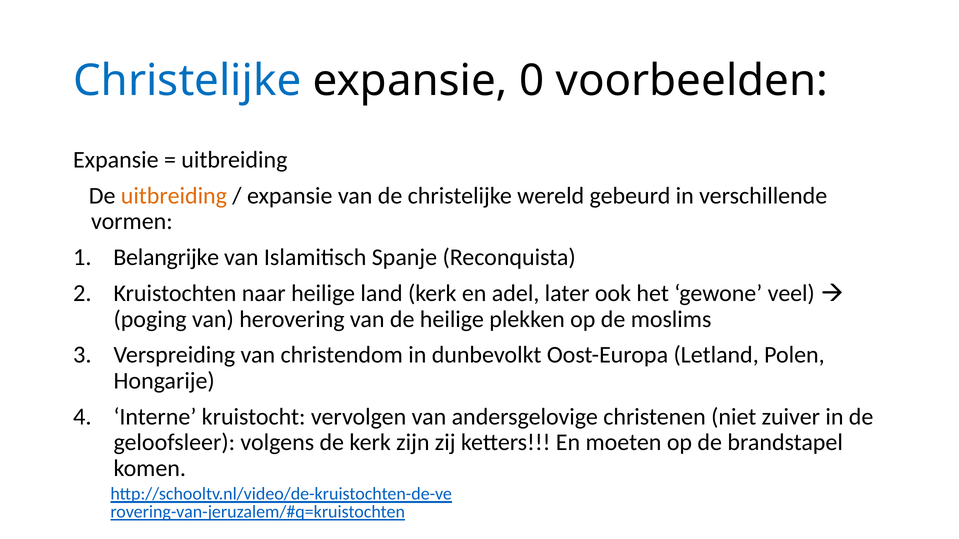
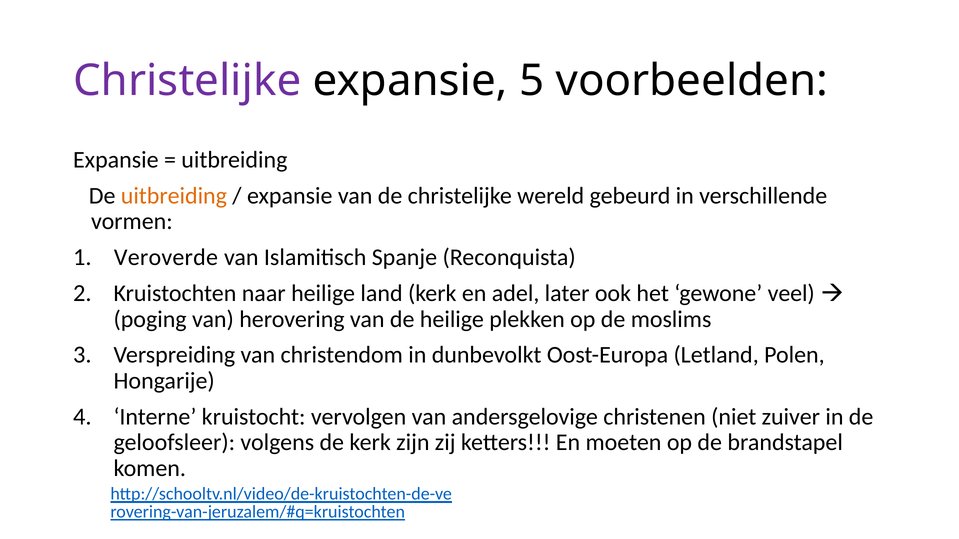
Christelijke at (187, 81) colour: blue -> purple
0: 0 -> 5
Belangrijke: Belangrijke -> Veroverde
